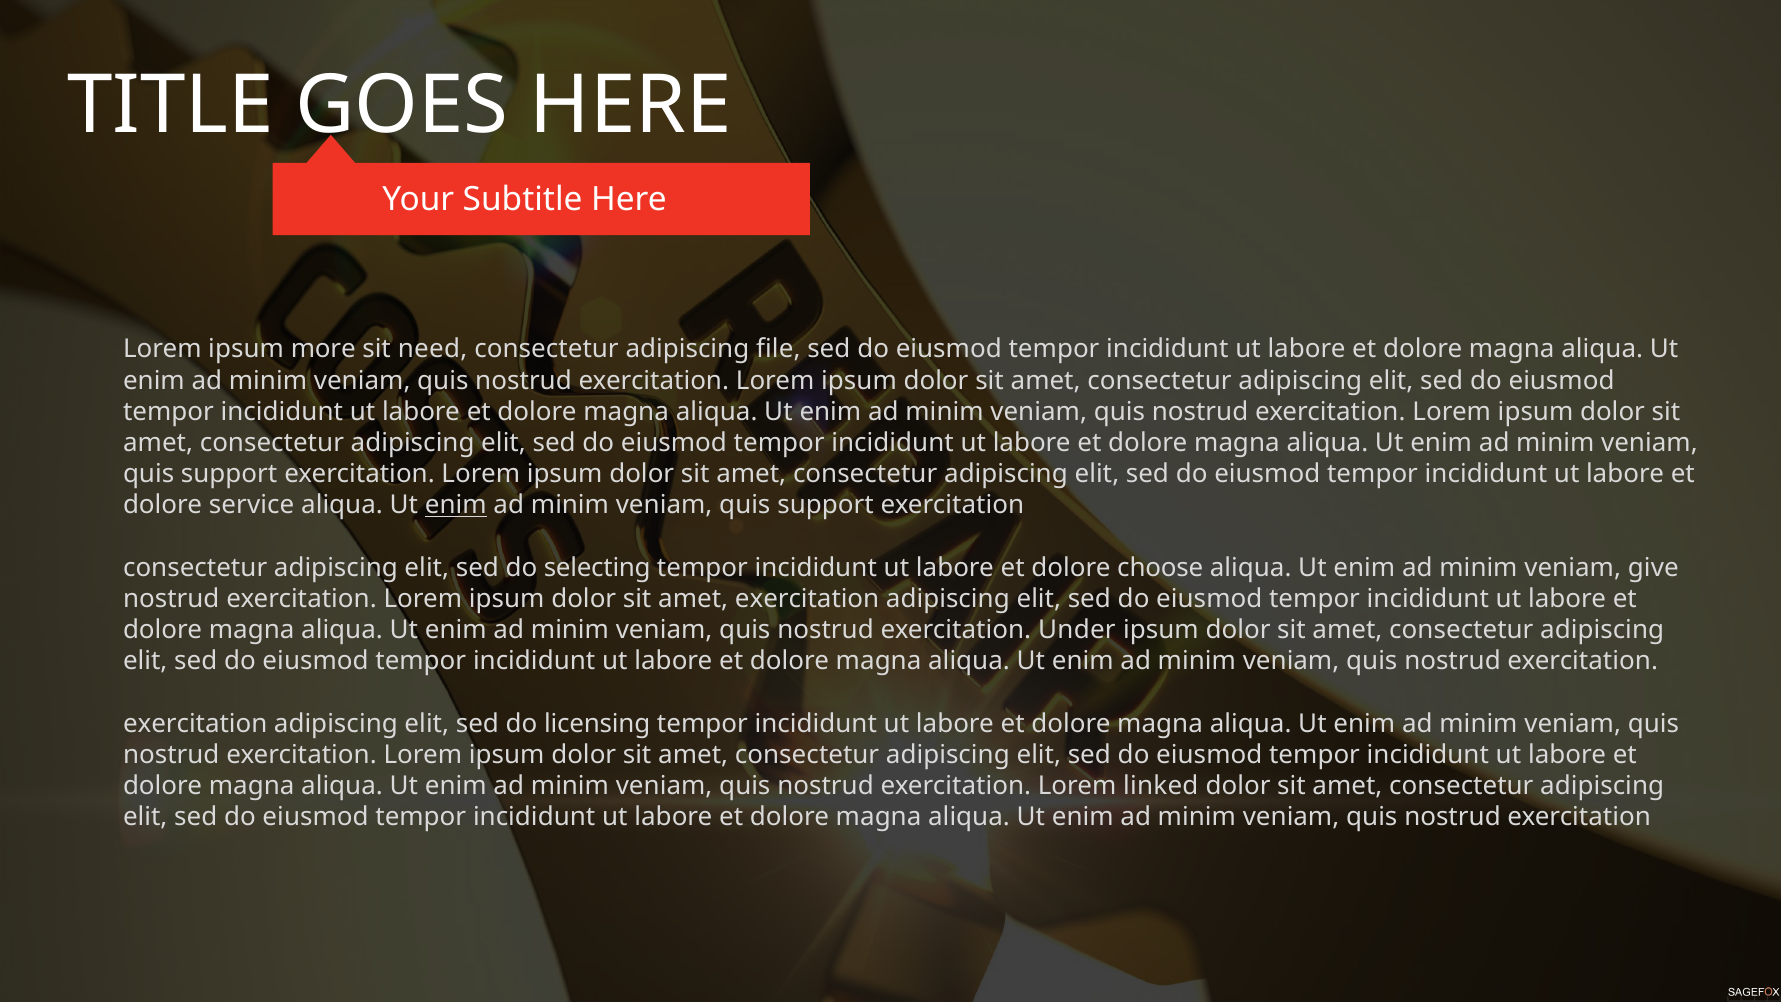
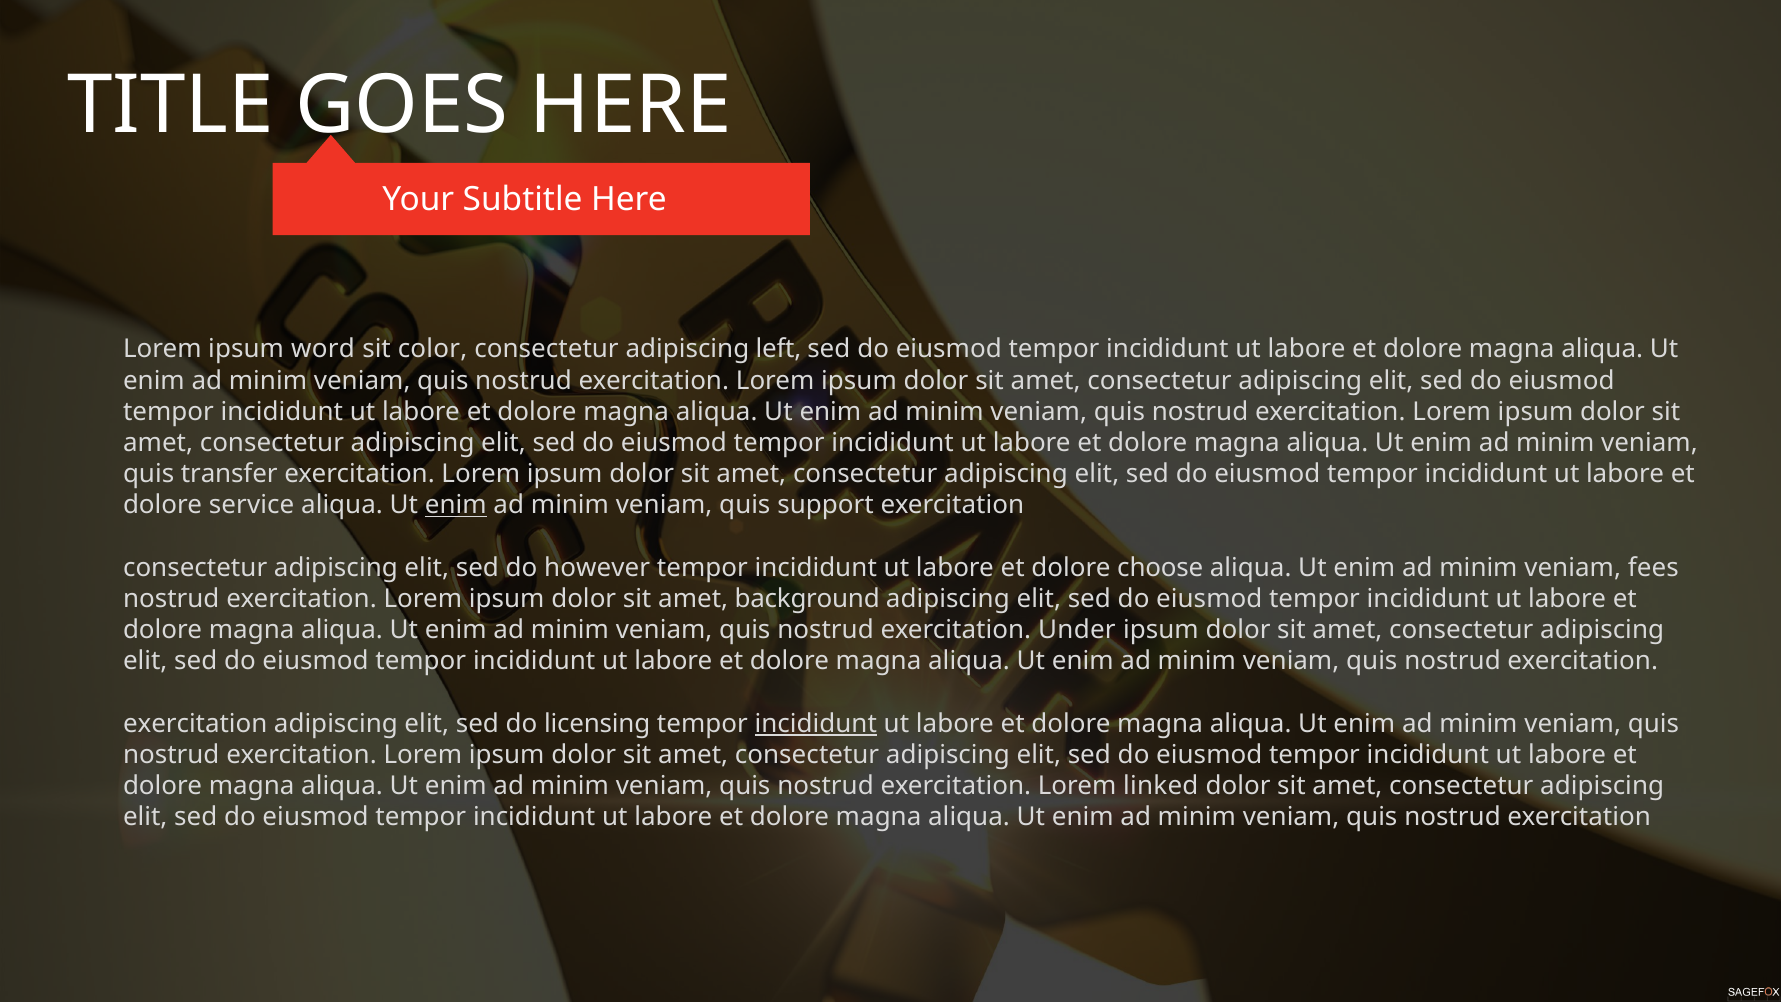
more: more -> word
need: need -> color
file: file -> left
support at (229, 474): support -> transfer
selecting: selecting -> however
give: give -> fees
amet exercitation: exercitation -> background
incididunt at (816, 724) underline: none -> present
